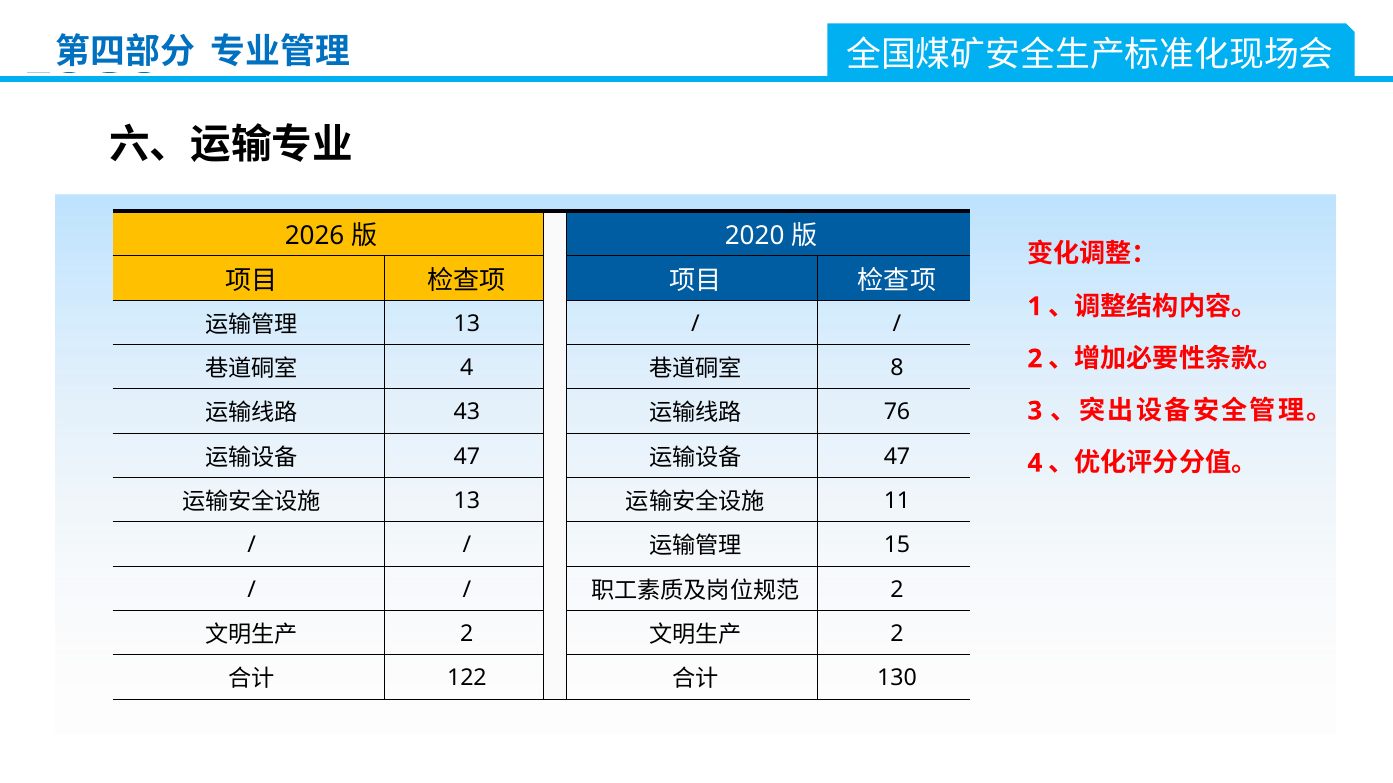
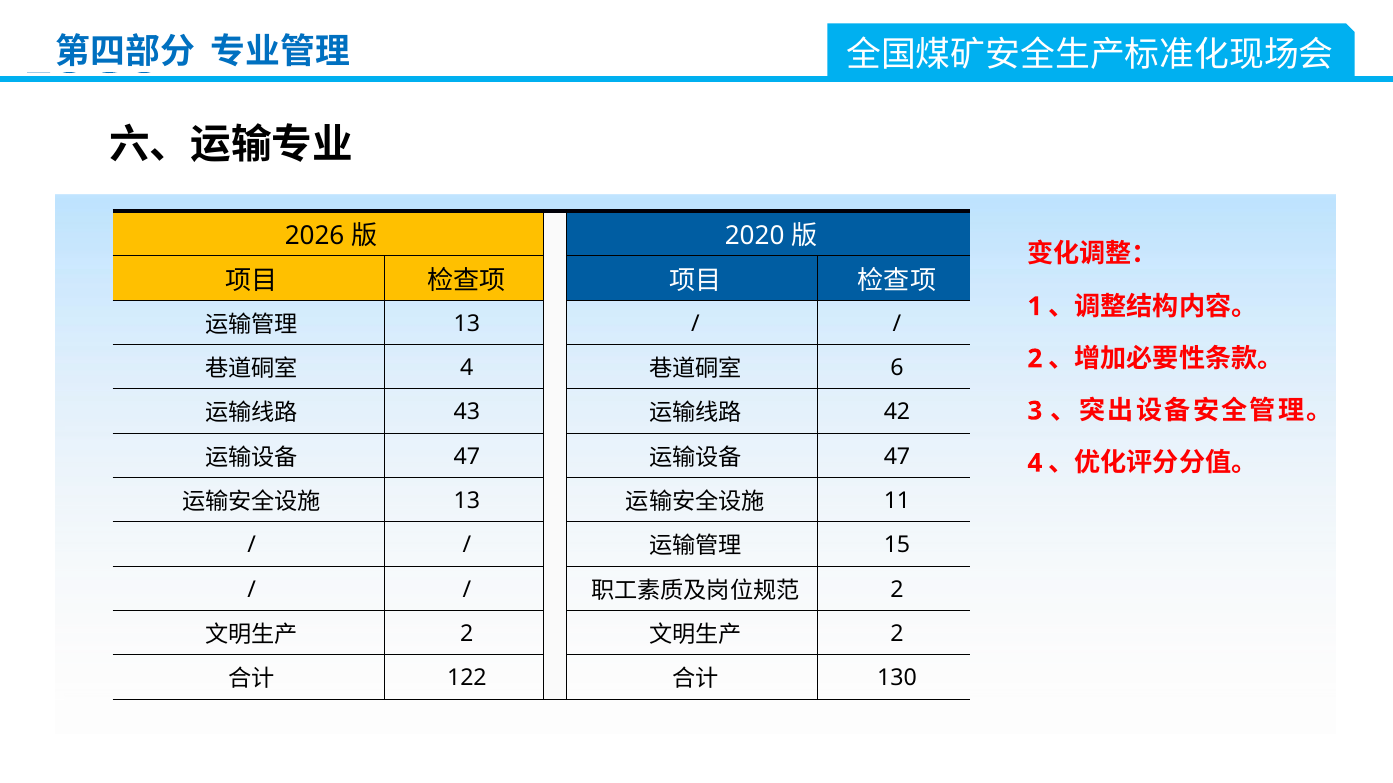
8: 8 -> 6
76: 76 -> 42
